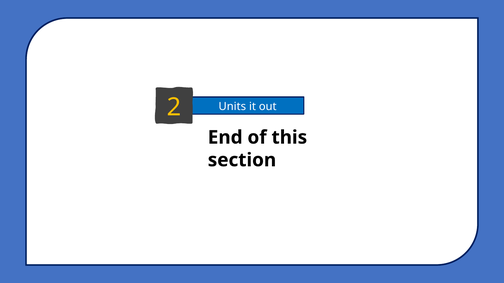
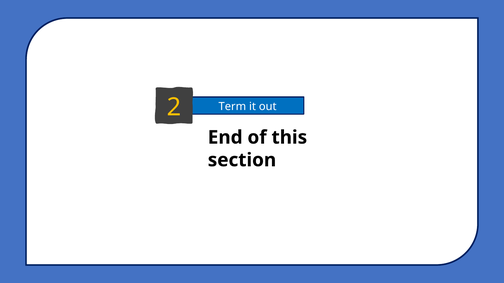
Units: Units -> Term
